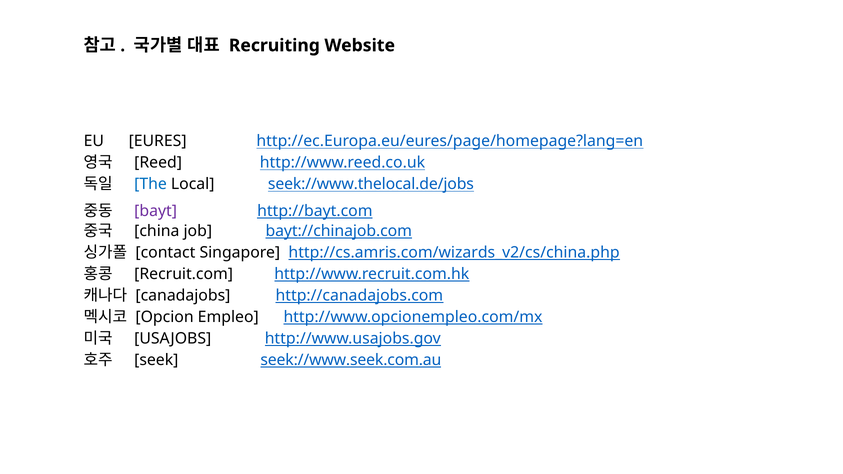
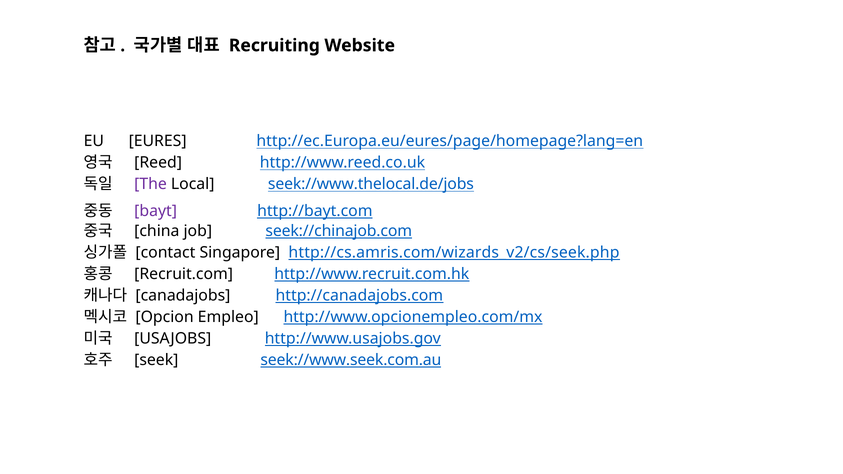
The colour: blue -> purple
bayt://chinajob.com: bayt://chinajob.com -> seek://chinajob.com
http://cs.amris.com/wizards_v2/cs/china.php: http://cs.amris.com/wizards_v2/cs/china.php -> http://cs.amris.com/wizards_v2/cs/seek.php
